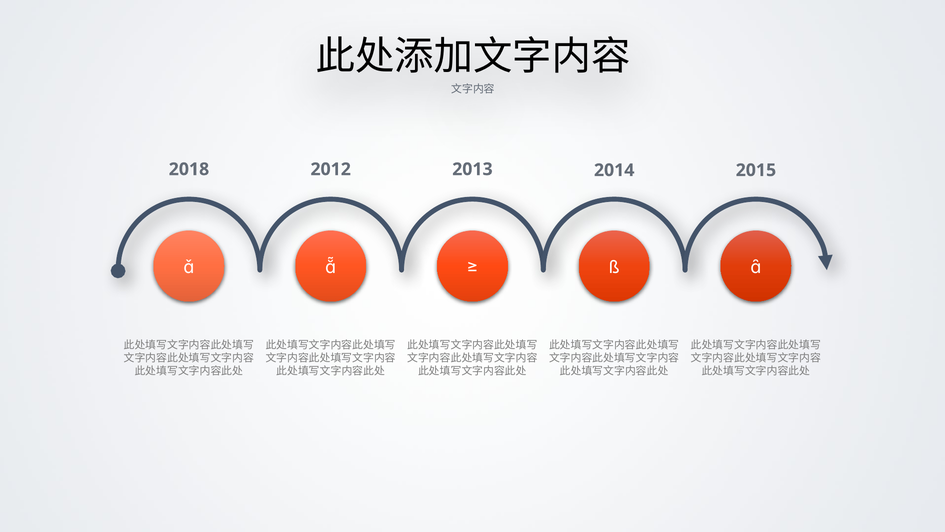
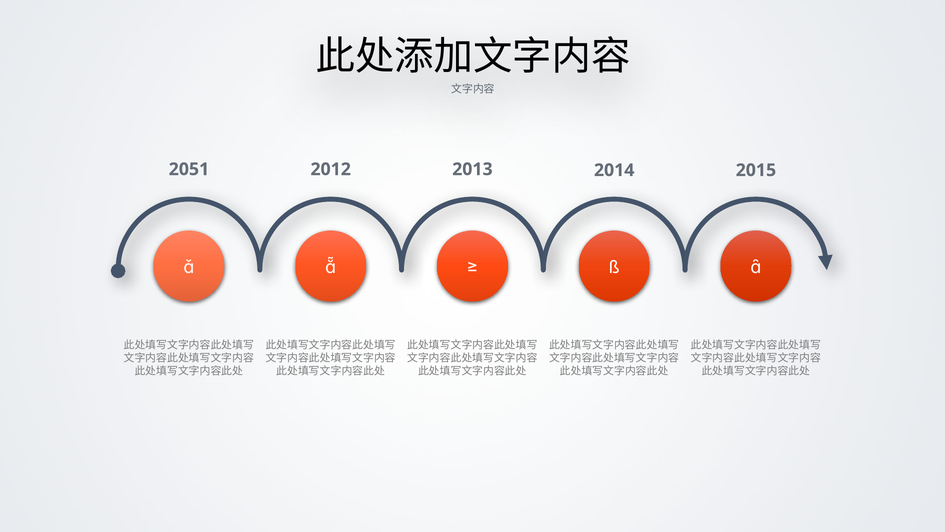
2018: 2018 -> 2051
